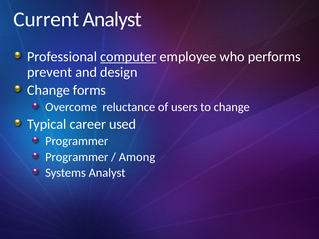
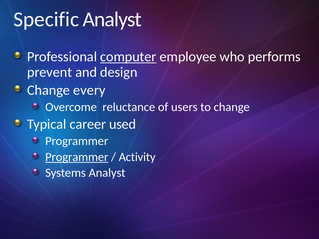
Current: Current -> Specific
forms: forms -> every
Programmer at (77, 157) underline: none -> present
Among: Among -> Activity
